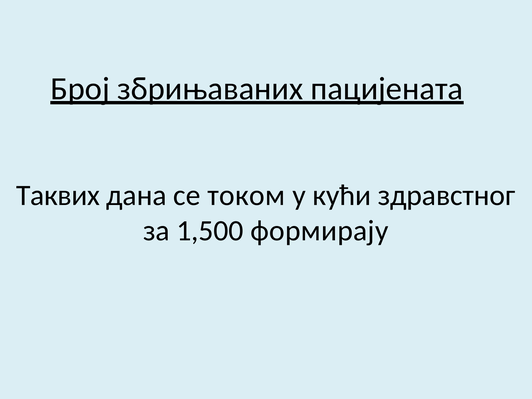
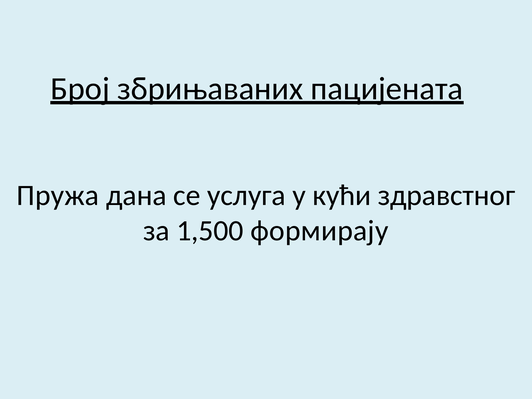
Таквих: Таквих -> Пружа
током: током -> услуга
